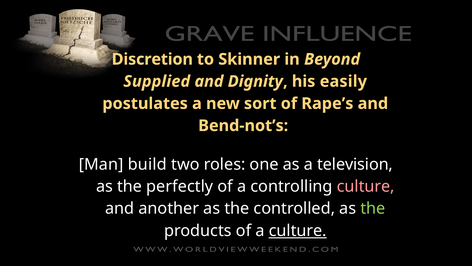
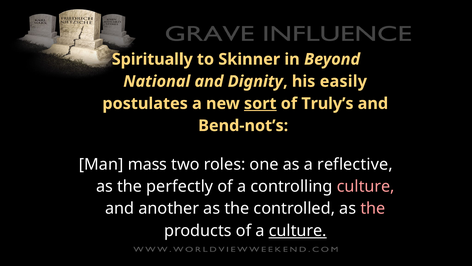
Discretion: Discretion -> Spiritually
Supplied: Supplied -> National
sort underline: none -> present
Rape’s: Rape’s -> Truly’s
build: build -> mass
television: television -> reflective
the at (373, 208) colour: light green -> pink
